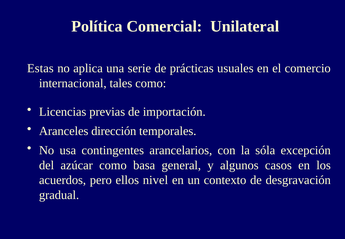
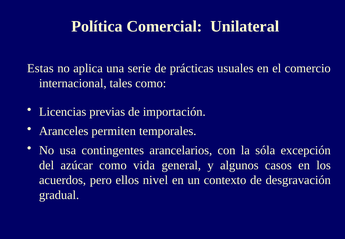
dirección: dirección -> permiten
basa: basa -> vida
